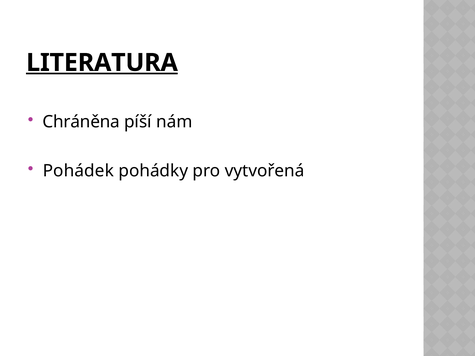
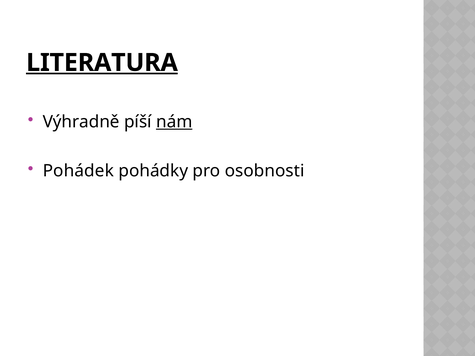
Chráněna: Chráněna -> Výhradně
nám underline: none -> present
vytvořená: vytvořená -> osobnosti
